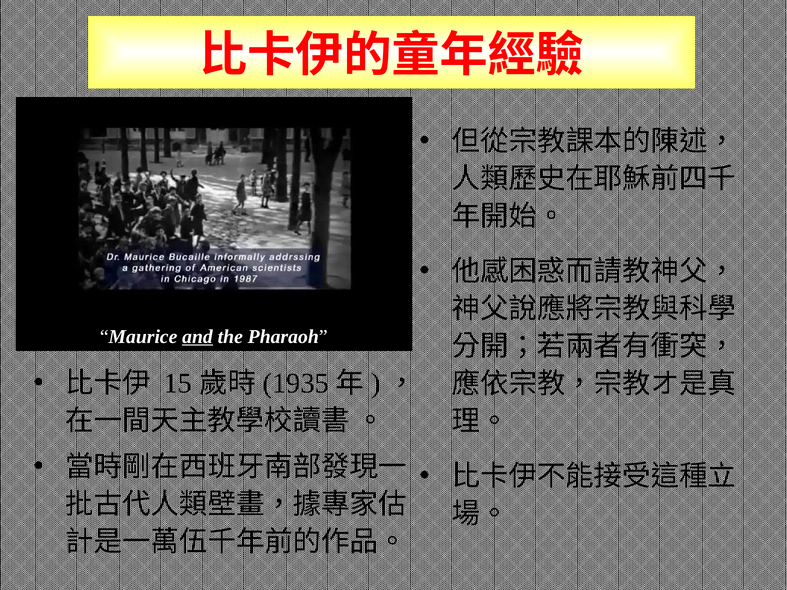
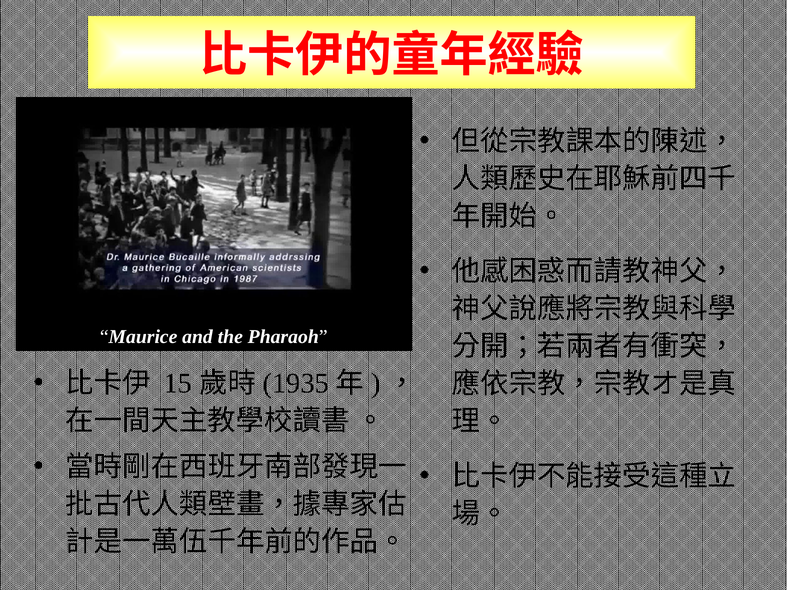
and underline: present -> none
